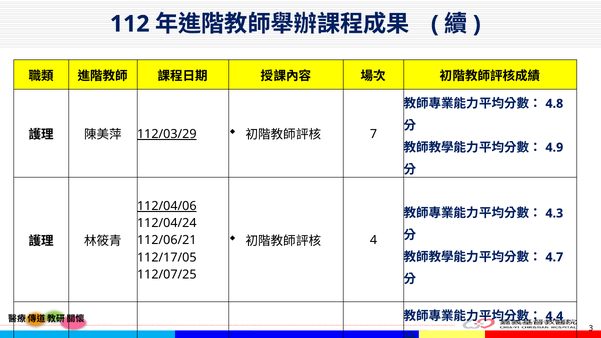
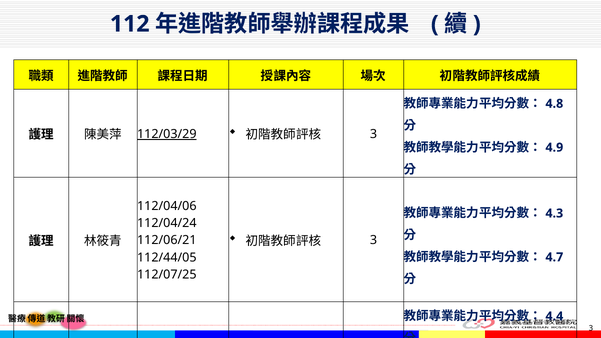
7 at (374, 134): 7 -> 3
112/04/06 underline: present -> none
4 at (374, 240): 4 -> 3
112/17/05: 112/17/05 -> 112/44/05
